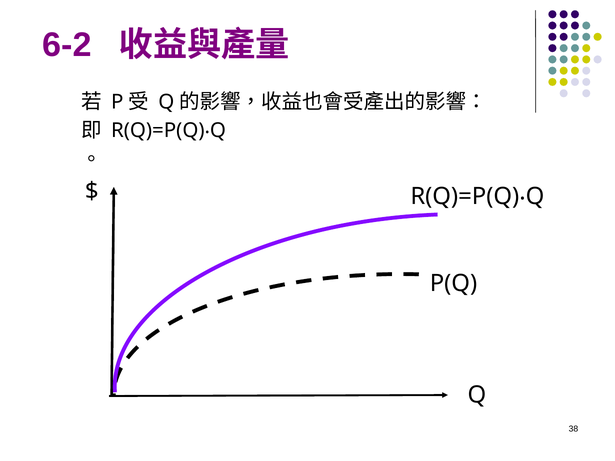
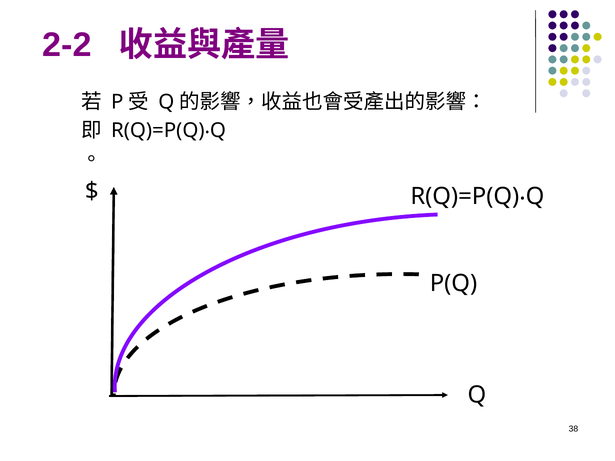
6-2: 6-2 -> 2-2
